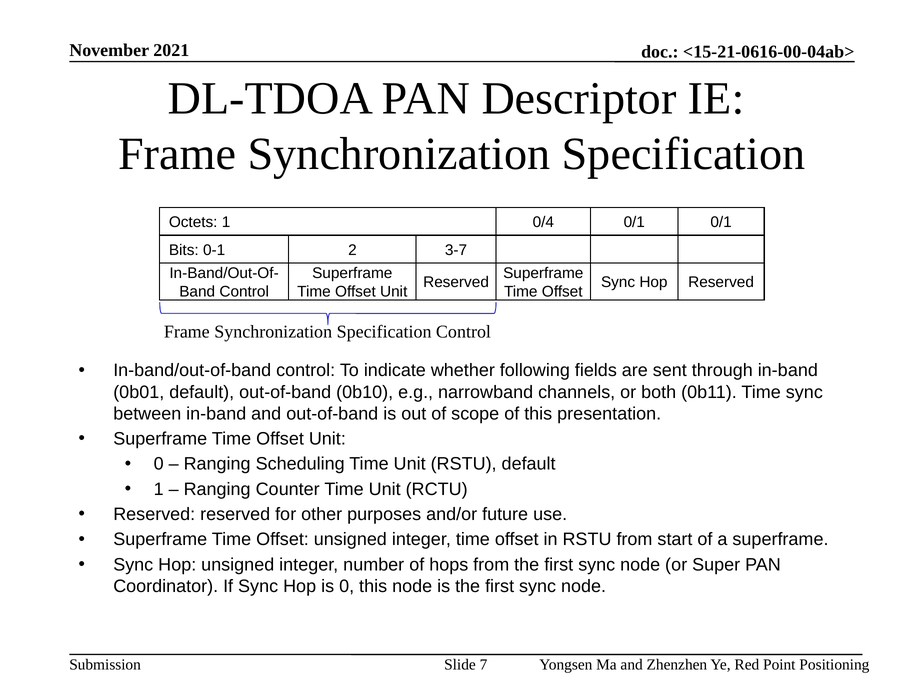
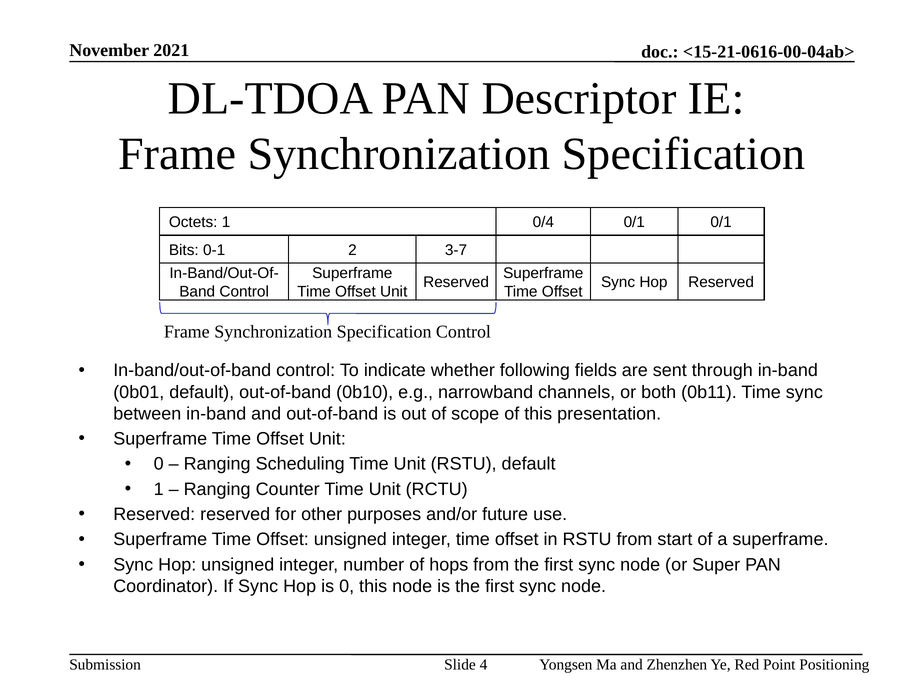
7: 7 -> 4
